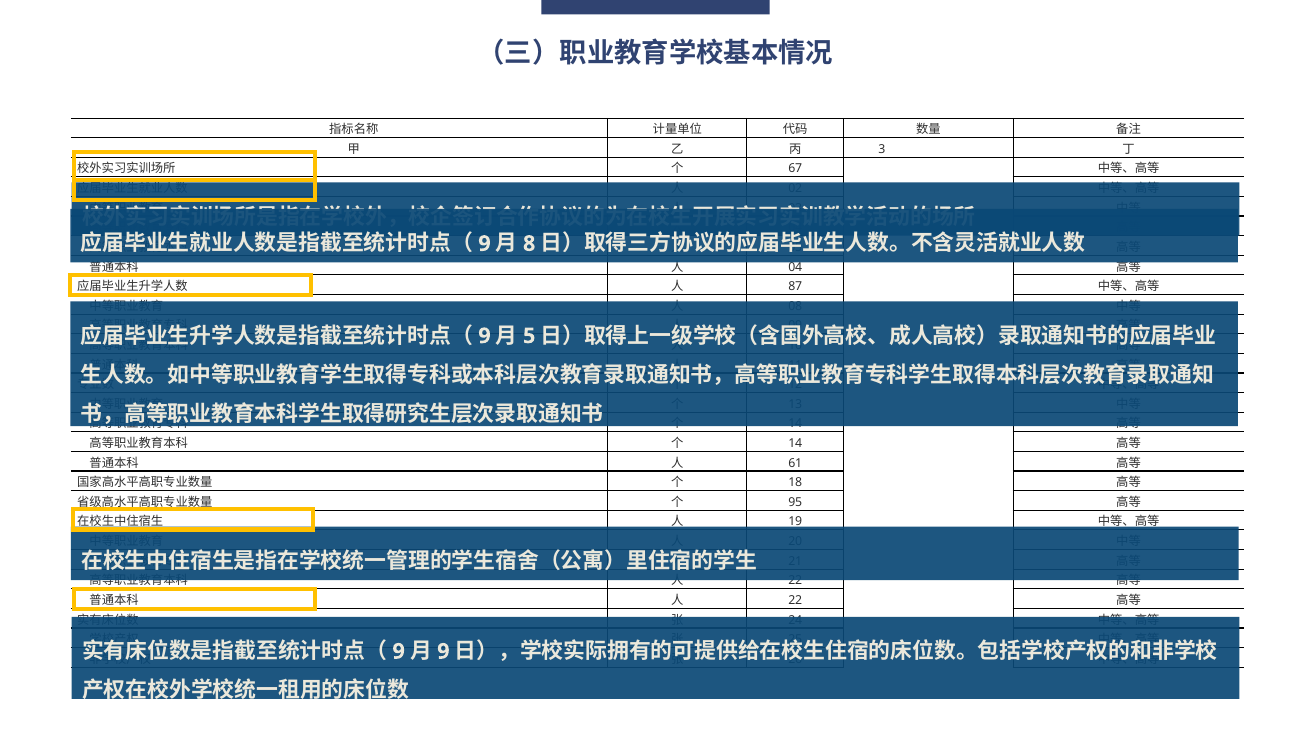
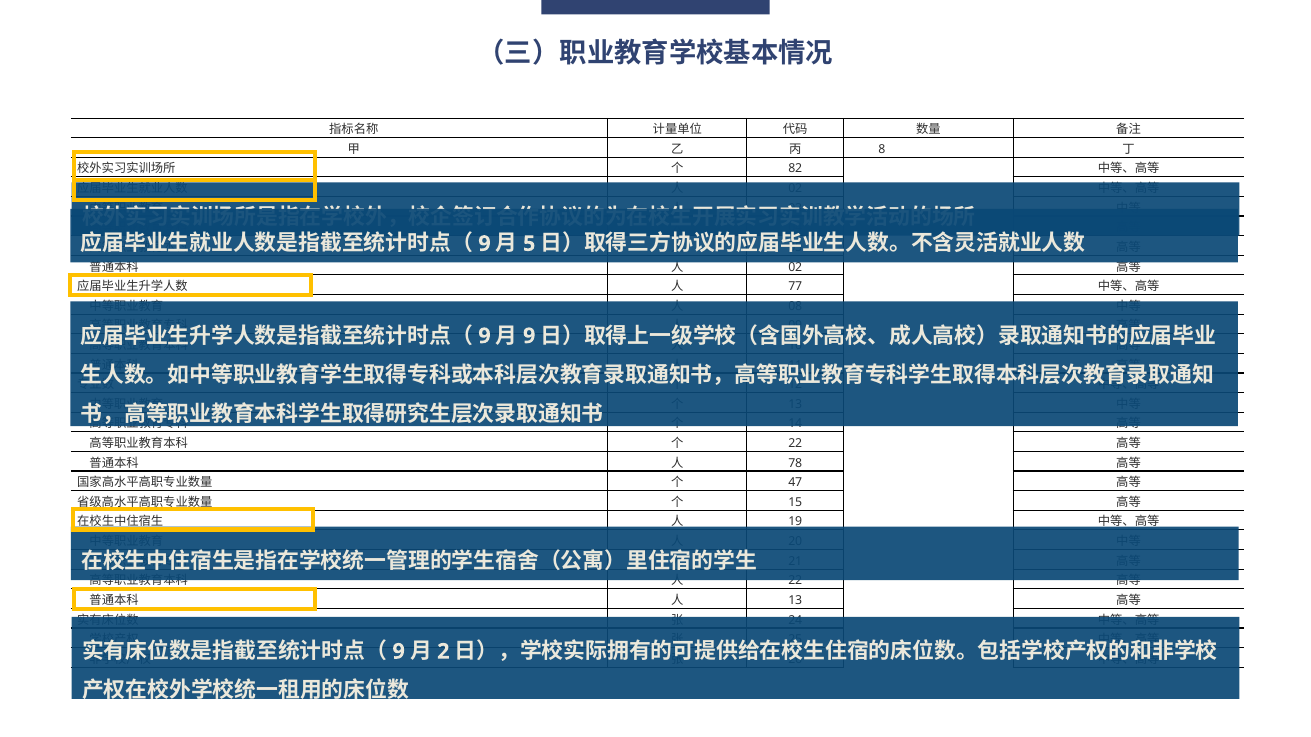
3: 3 -> 8
67: 67 -> 82
8: 8 -> 5
04 at (795, 267): 04 -> 02
87: 87 -> 77
5 at (529, 336): 5 -> 9
14 at (795, 444): 14 -> 22
61: 61 -> 78
18: 18 -> 47
95: 95 -> 15
22 at (795, 601): 22 -> 13
9 at (443, 652): 9 -> 2
